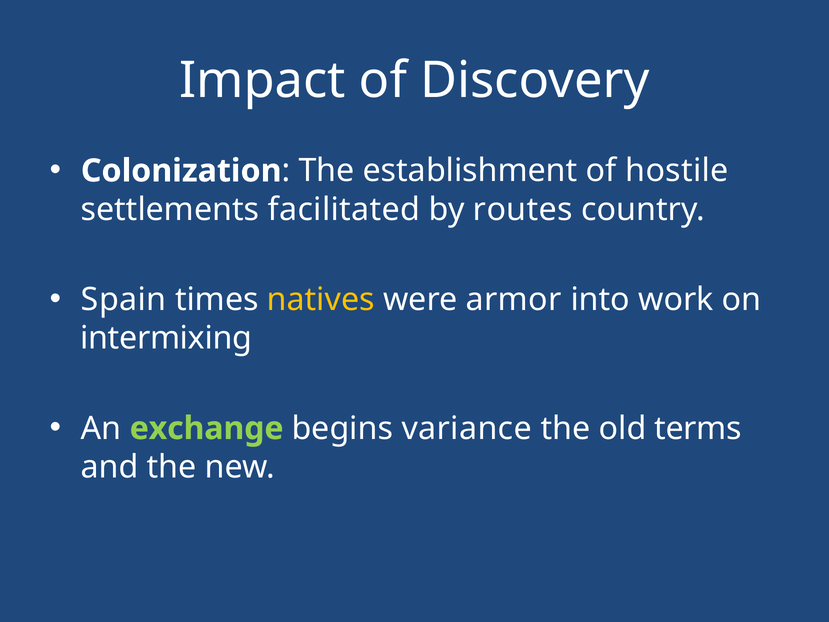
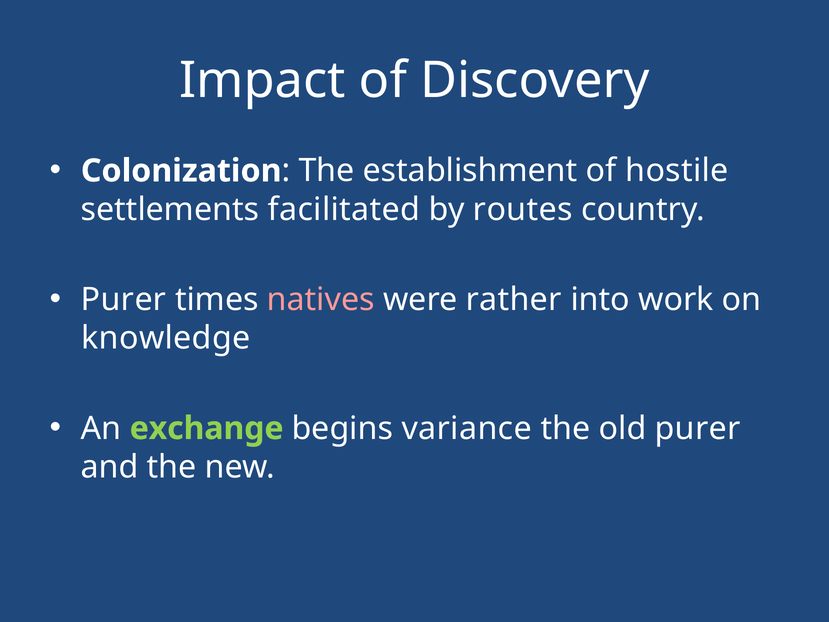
Spain at (124, 300): Spain -> Purer
natives colour: yellow -> pink
armor: armor -> rather
intermixing: intermixing -> knowledge
old terms: terms -> purer
